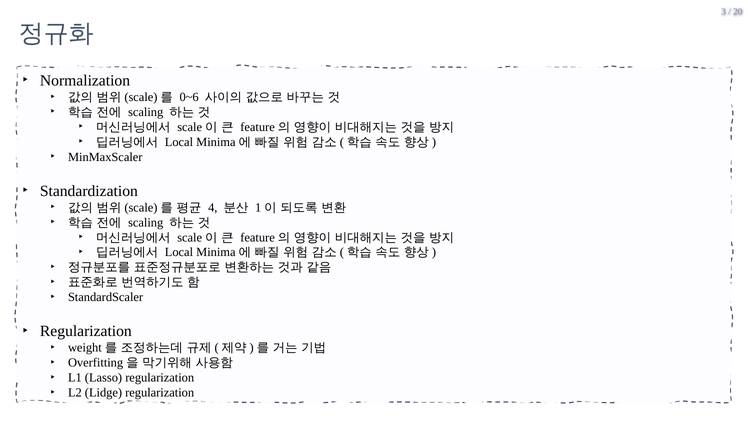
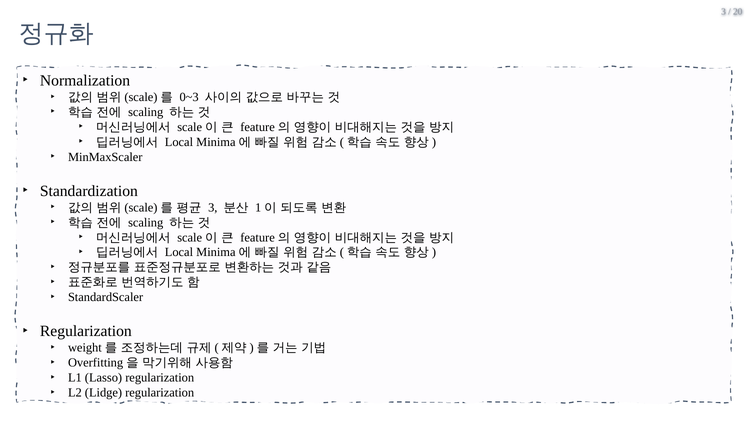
0~6: 0~6 -> 0~3
4 at (213, 207): 4 -> 3
